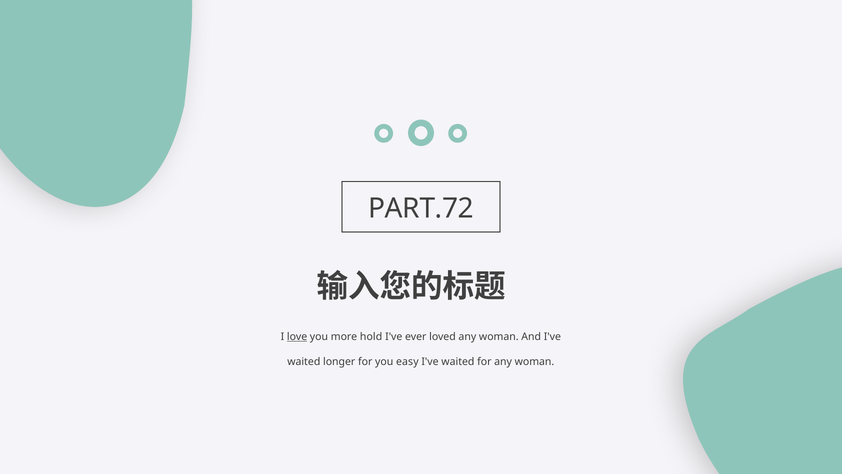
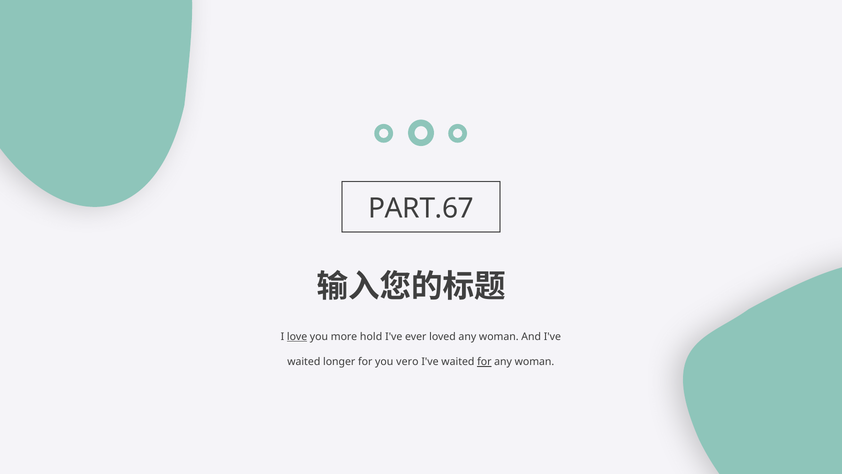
PART.72: PART.72 -> PART.67
easy: easy -> vero
for at (484, 362) underline: none -> present
